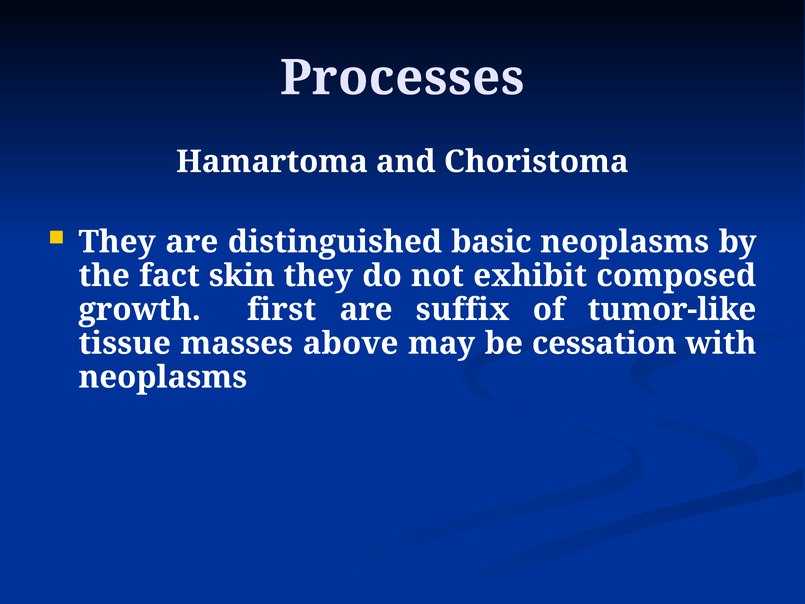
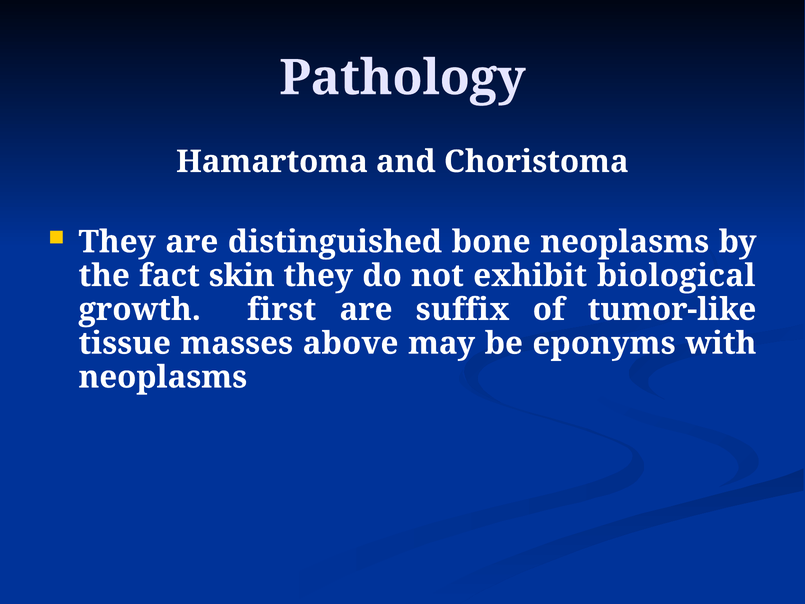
Processes: Processes -> Pathology
basic: basic -> bone
composed: composed -> biological
cessation: cessation -> eponyms
